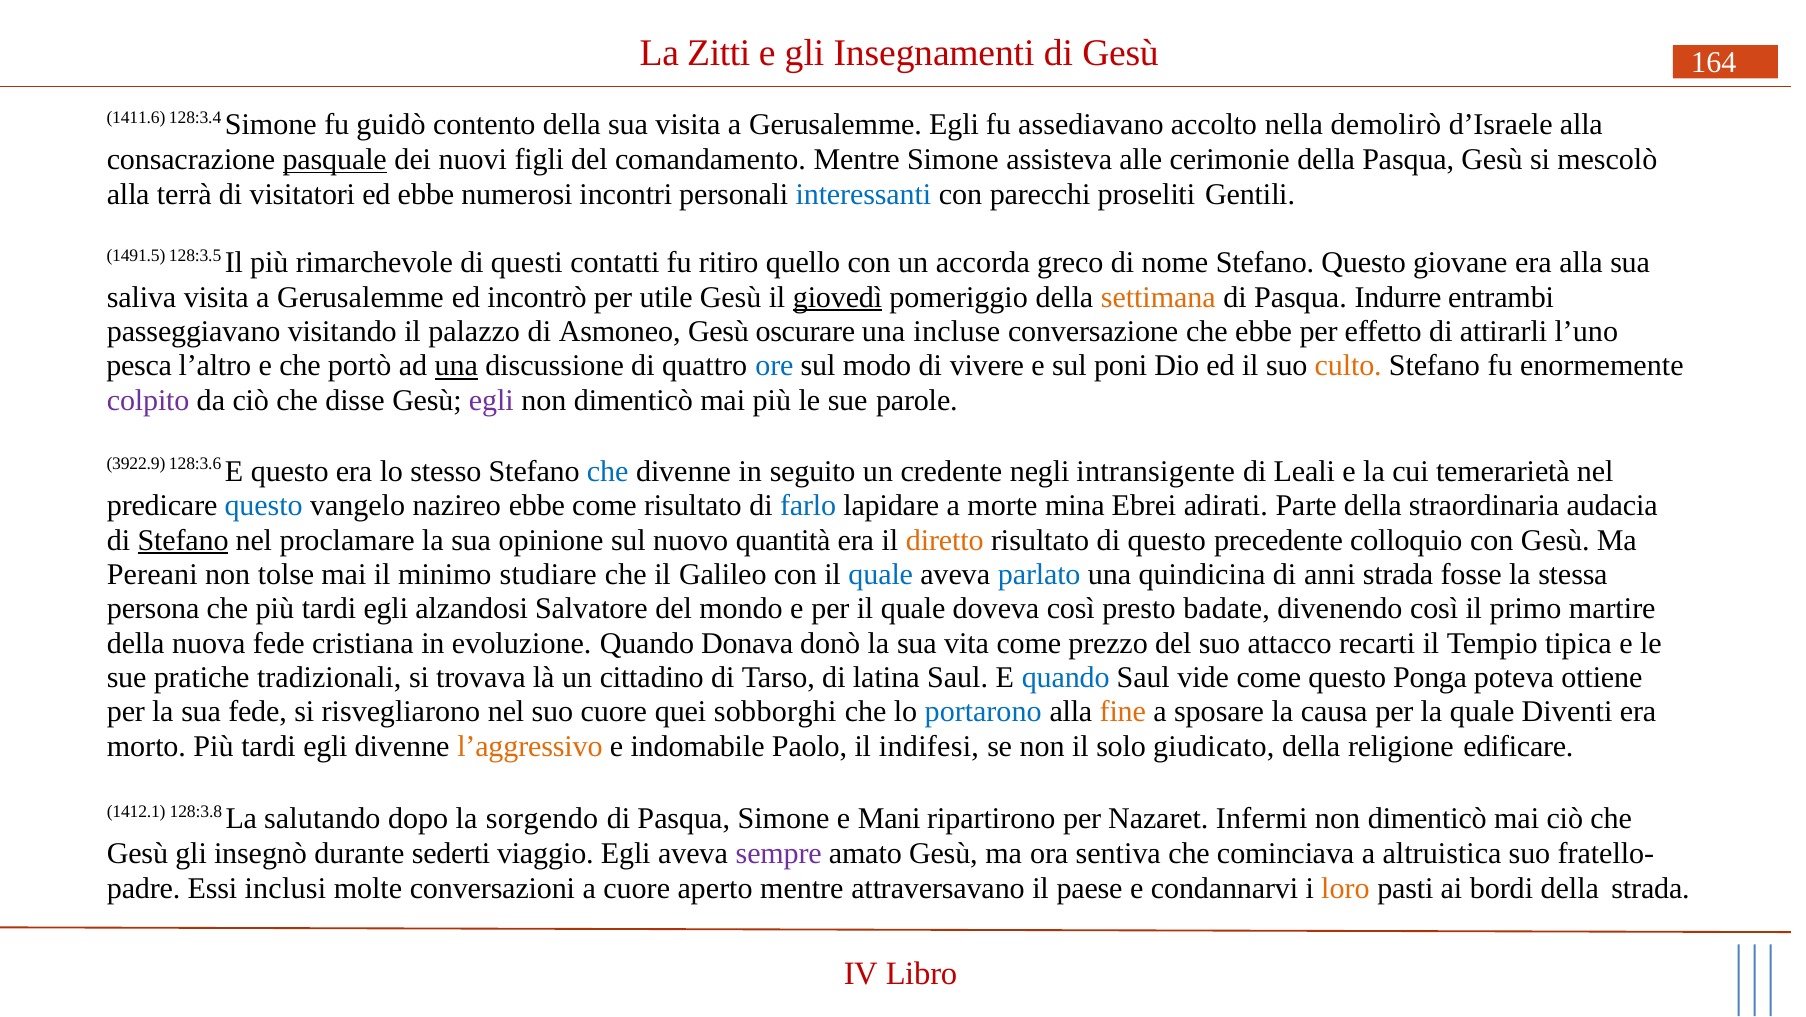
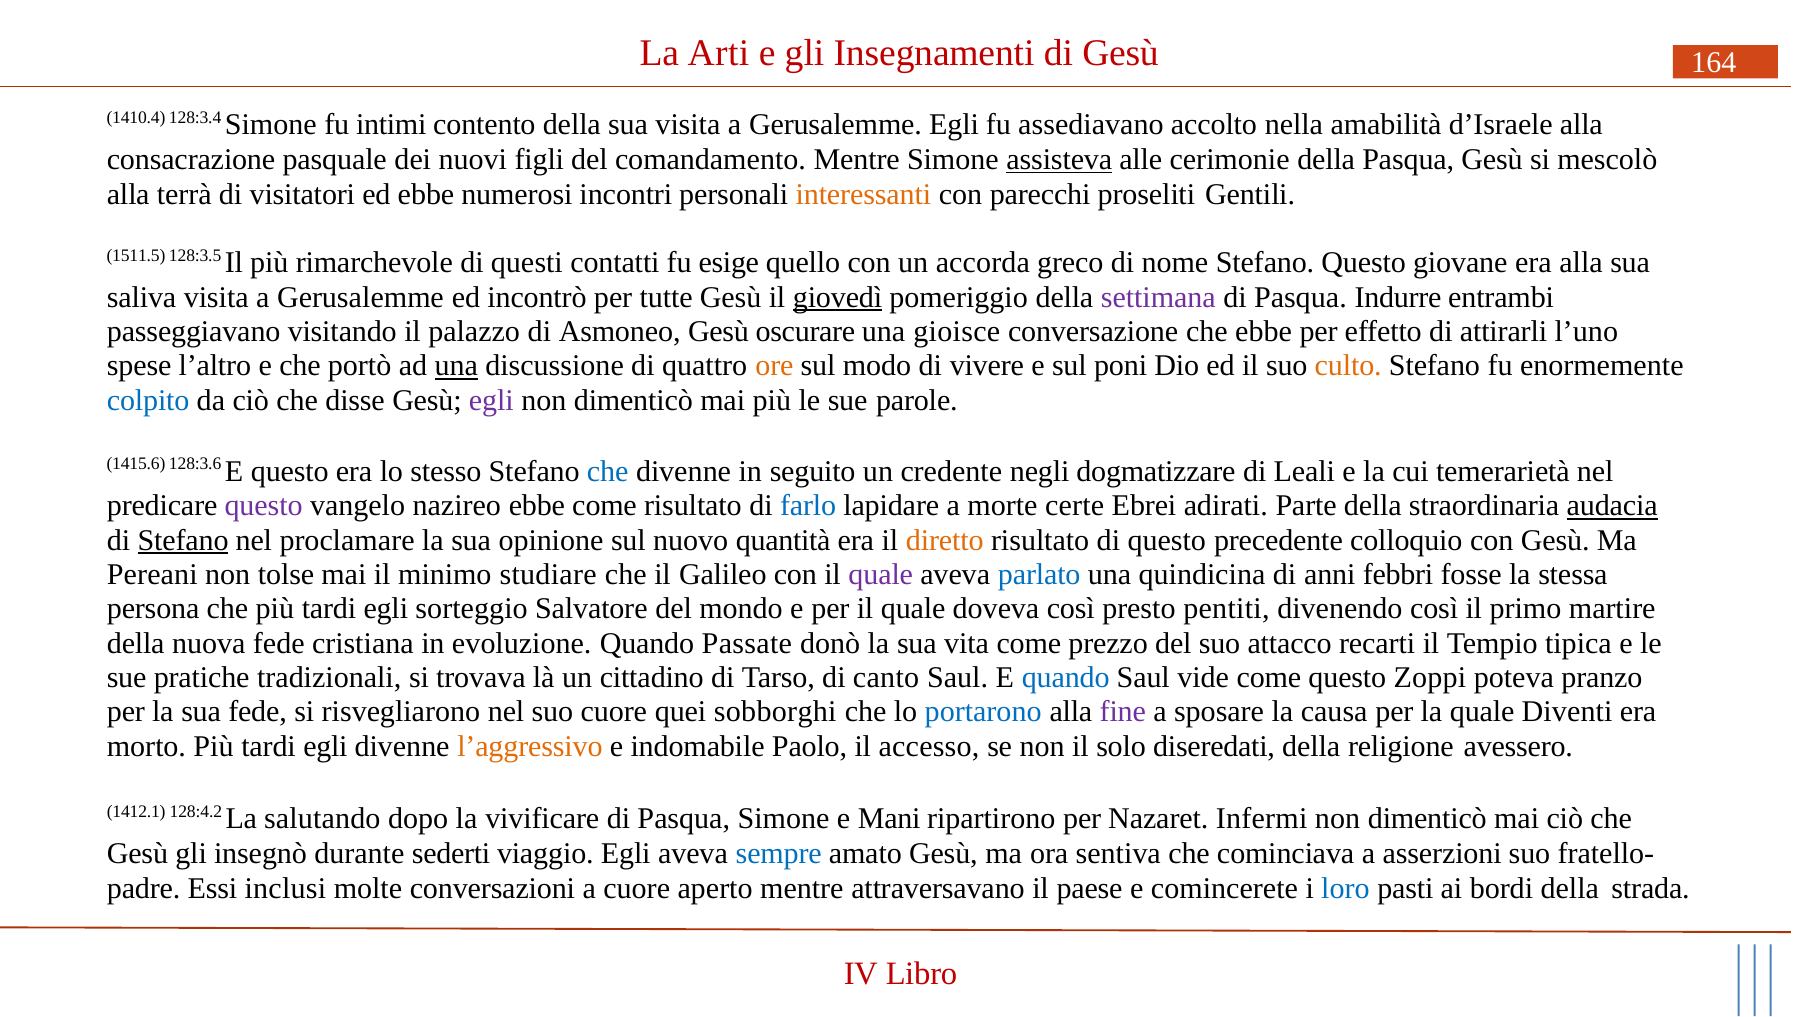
Zitti: Zitti -> Arti
1411.6: 1411.6 -> 1410.4
guidò: guidò -> intimi
demolirò: demolirò -> amabilità
pasquale underline: present -> none
assisteva underline: none -> present
interessanti colour: blue -> orange
1491.5: 1491.5 -> 1511.5
ritiro: ritiro -> esige
utile: utile -> tutte
settimana colour: orange -> purple
incluse: incluse -> gioisce
pesca: pesca -> spese
ore colour: blue -> orange
colpito colour: purple -> blue
3922.9: 3922.9 -> 1415.6
intransigente: intransigente -> dogmatizzare
questo at (264, 506) colour: blue -> purple
mina: mina -> certe
audacia underline: none -> present
quale at (881, 575) colour: blue -> purple
anni strada: strada -> febbri
alzandosi: alzandosi -> sorteggio
badate: badate -> pentiti
Donava: Donava -> Passate
latina: latina -> canto
Ponga: Ponga -> Zoppi
ottiene: ottiene -> pranzo
fine colour: orange -> purple
indifesi: indifesi -> accesso
giudicato: giudicato -> diseredati
edificare: edificare -> avessero
128:3.8: 128:3.8 -> 128:4.2
sorgendo: sorgendo -> vivificare
sempre colour: purple -> blue
altruistica: altruistica -> asserzioni
condannarvi: condannarvi -> comincerete
loro colour: orange -> blue
